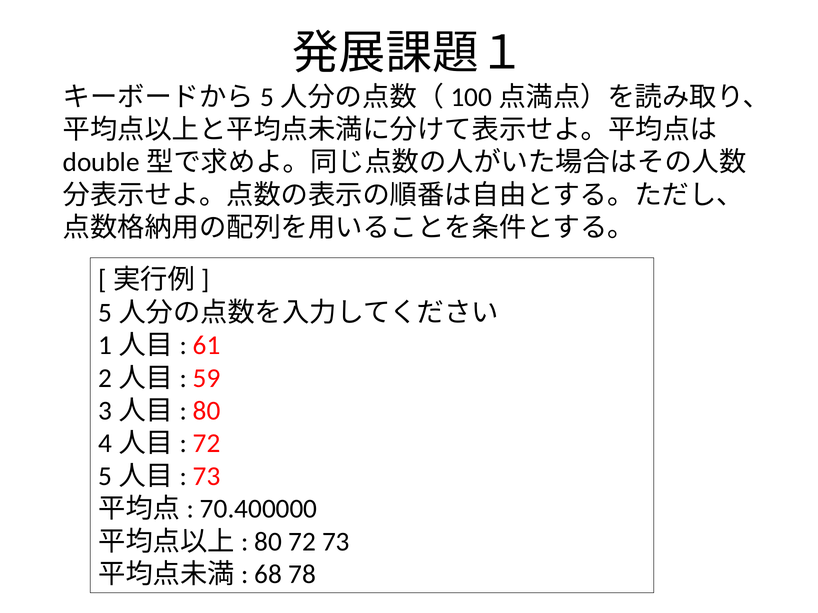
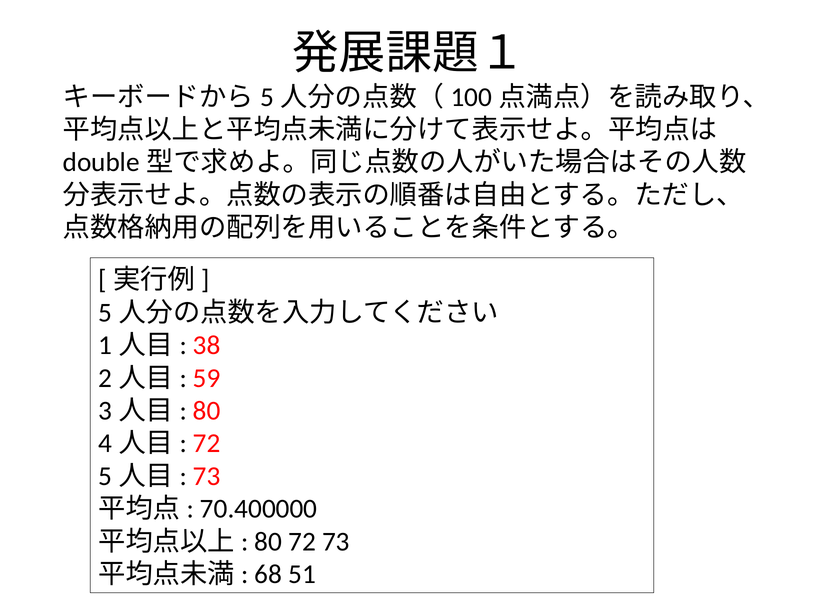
61: 61 -> 38
78: 78 -> 51
